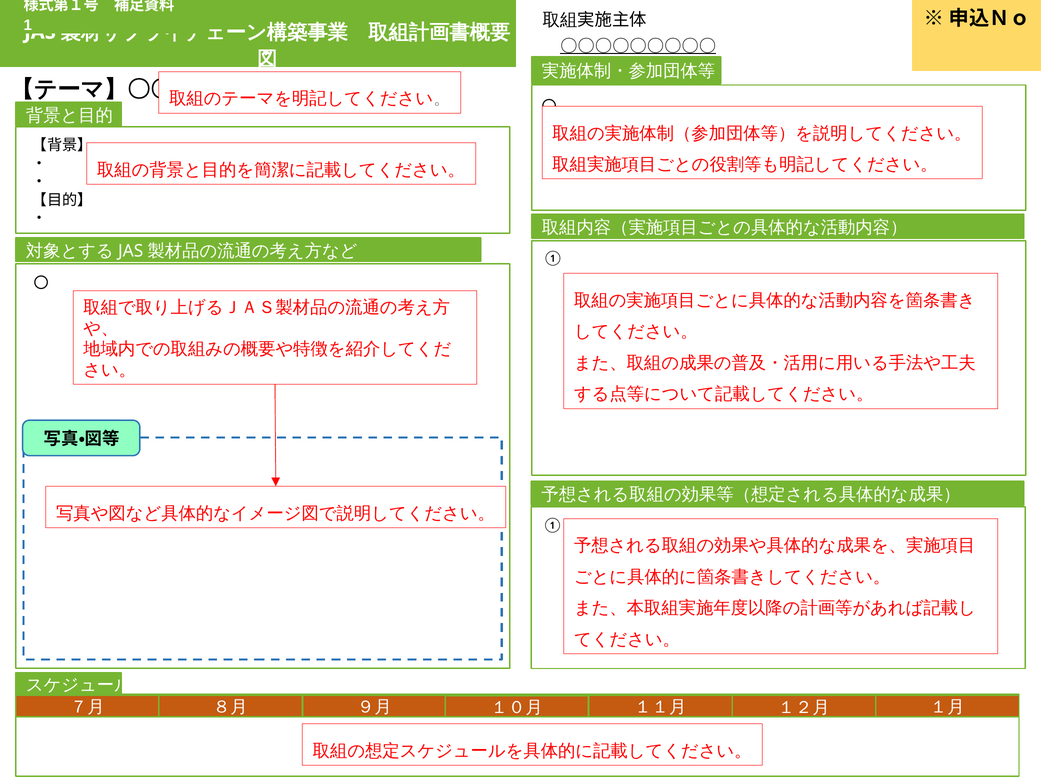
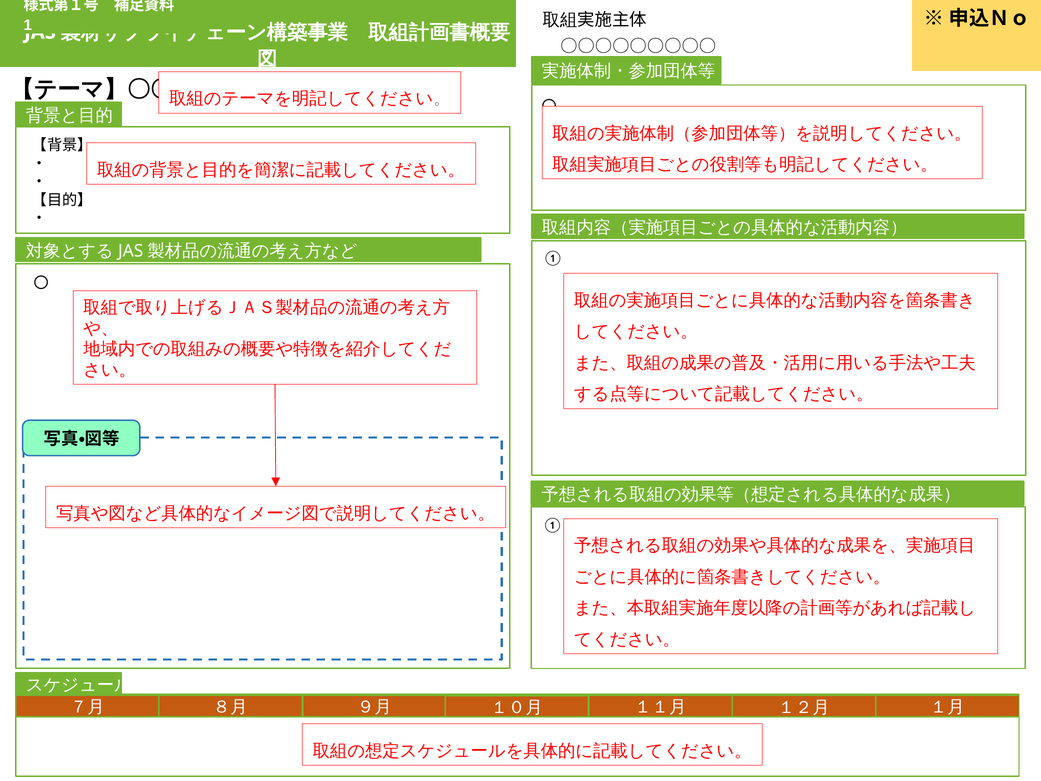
〇〇〇〇〇〇〇〇〇 underline: present -> none
